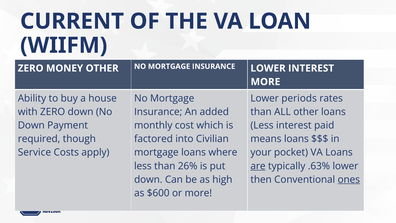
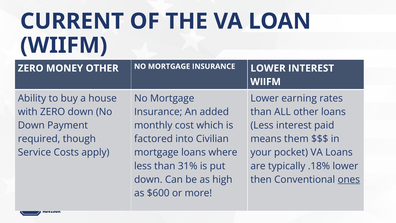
MORE at (265, 82): MORE -> WIIFM
periods: periods -> earning
means loans: loans -> them
26%: 26% -> 31%
are underline: present -> none
.63%: .63% -> .18%
